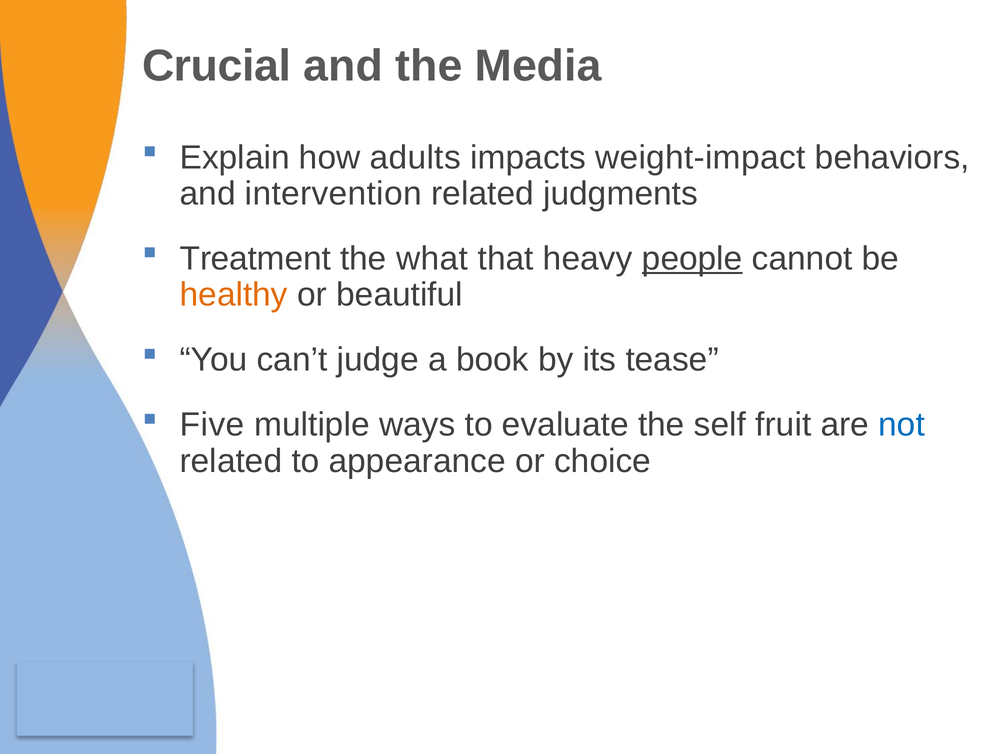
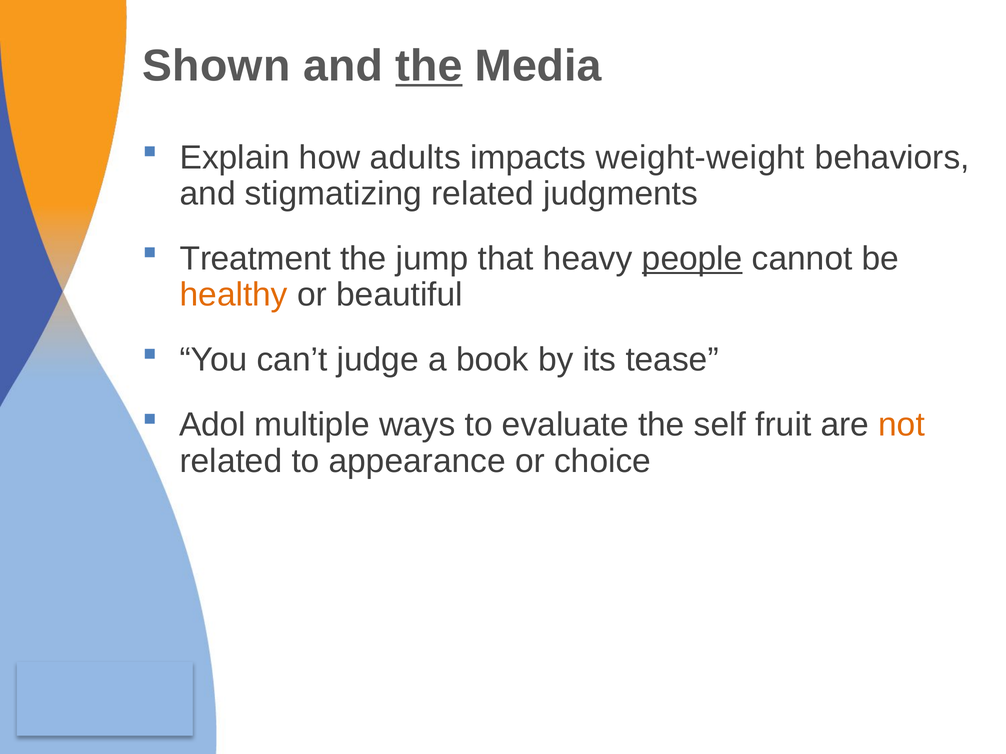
Crucial: Crucial -> Shown
the at (429, 66) underline: none -> present
weight-impact: weight-impact -> weight-weight
intervention: intervention -> stigmatizing
what: what -> jump
Five: Five -> Adol
not colour: blue -> orange
